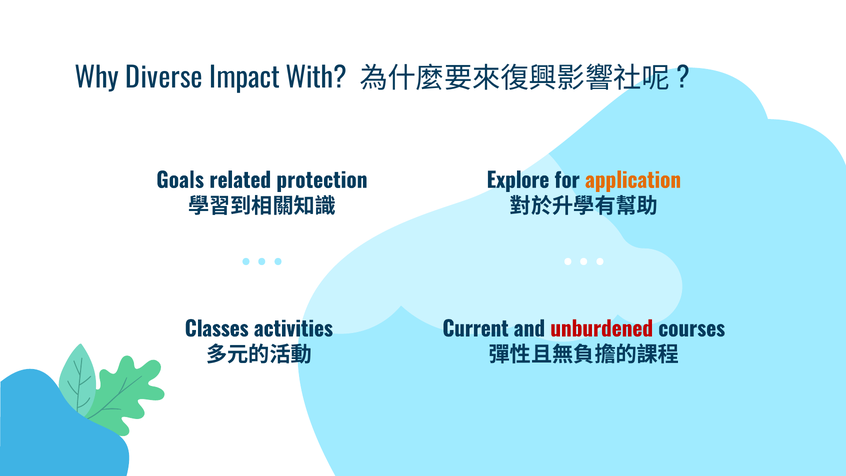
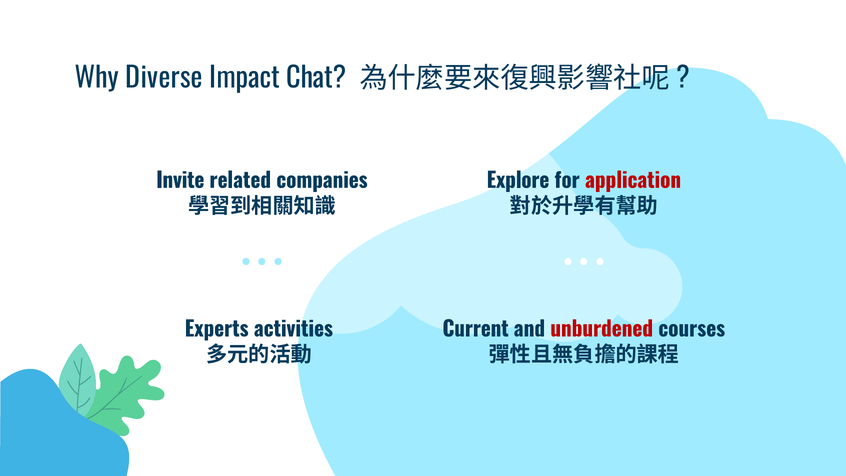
With: With -> Chat
Goals: Goals -> Invite
protection: protection -> companies
application colour: orange -> red
Classes: Classes -> Experts
